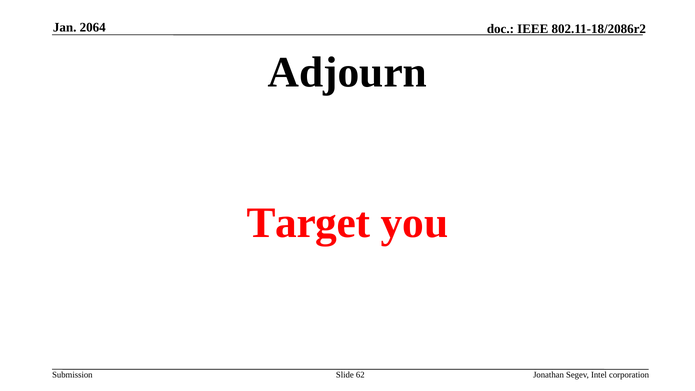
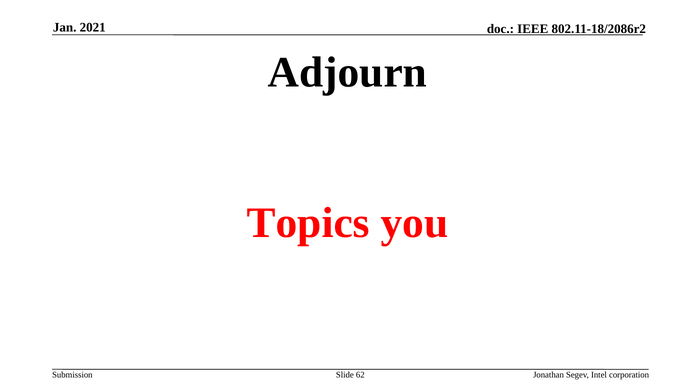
2064: 2064 -> 2021
Target: Target -> Topics
